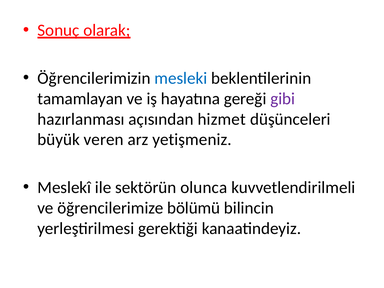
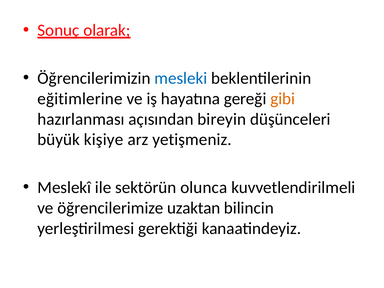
tamamlayan: tamamlayan -> eğitimlerine
gibi colour: purple -> orange
hizmet: hizmet -> bireyin
veren: veren -> kişiye
bölümü: bölümü -> uzaktan
